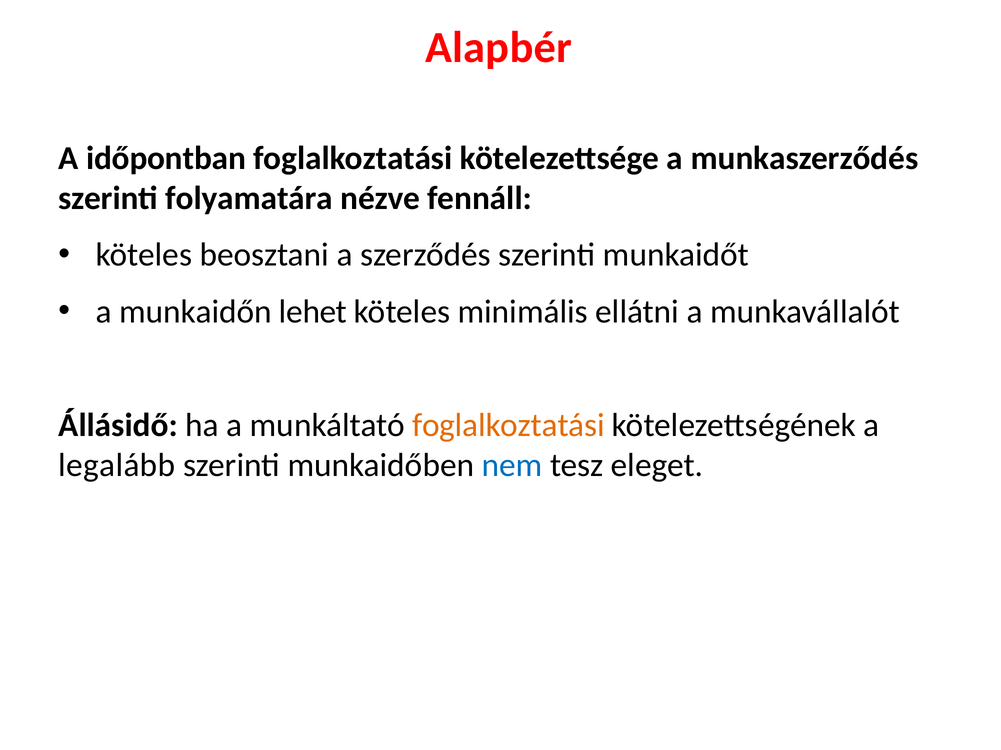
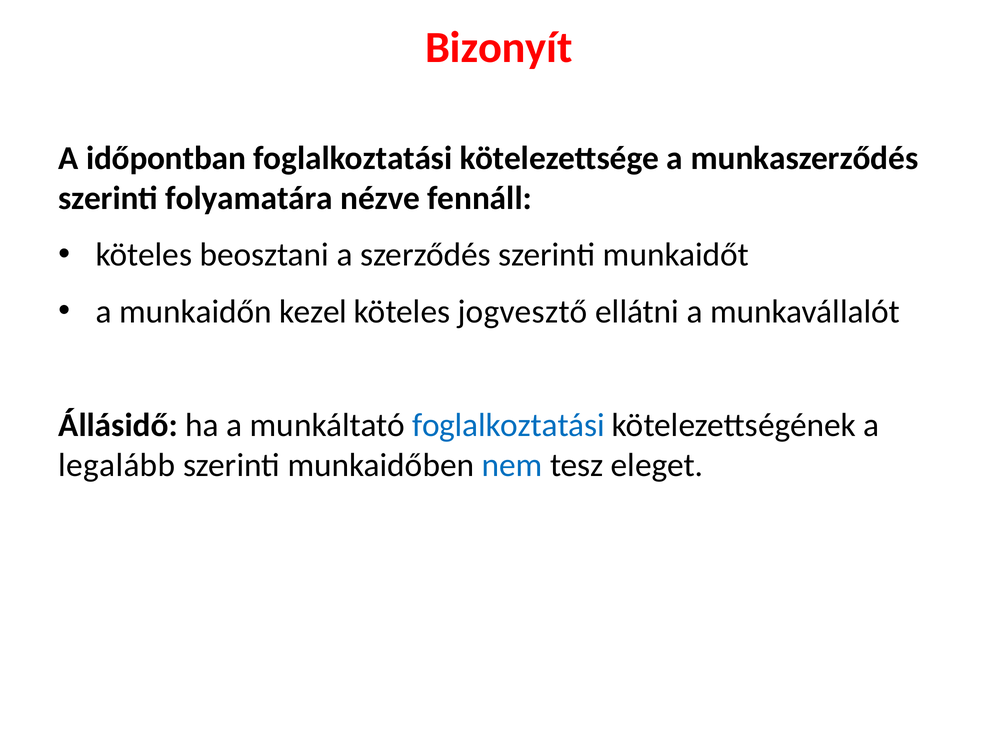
Alapbér: Alapbér -> Bizonyít
lehet: lehet -> kezel
minimális: minimális -> jogvesztő
foglalkoztatási at (508, 425) colour: orange -> blue
